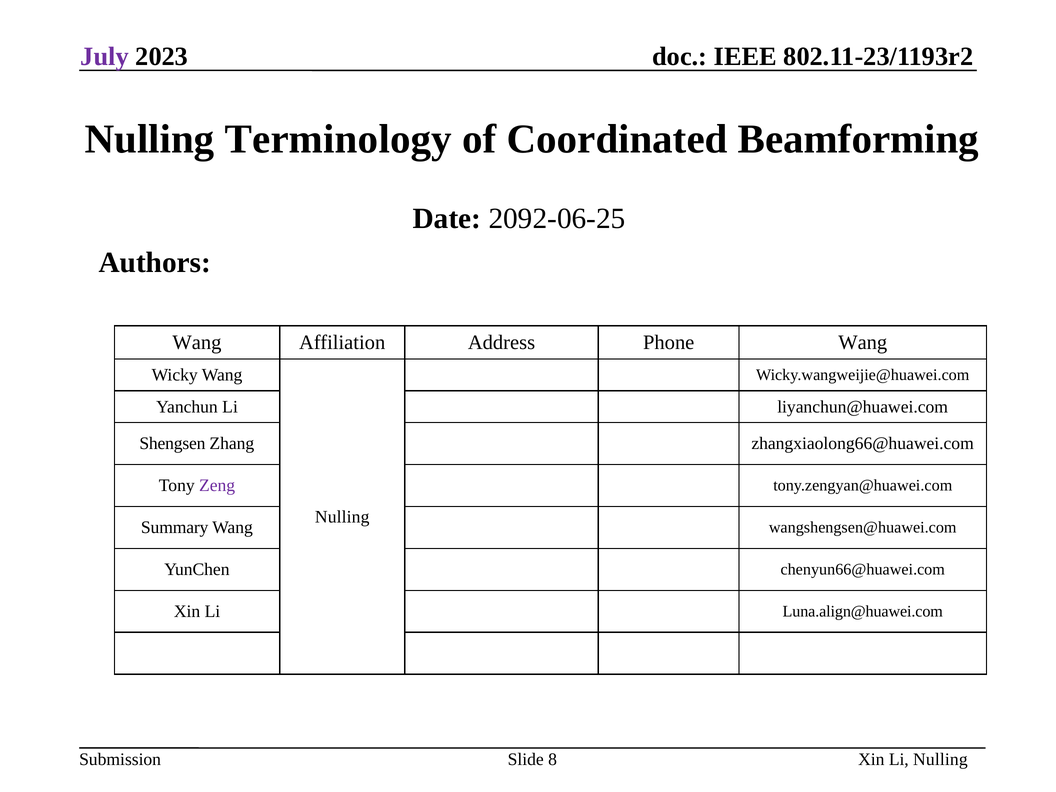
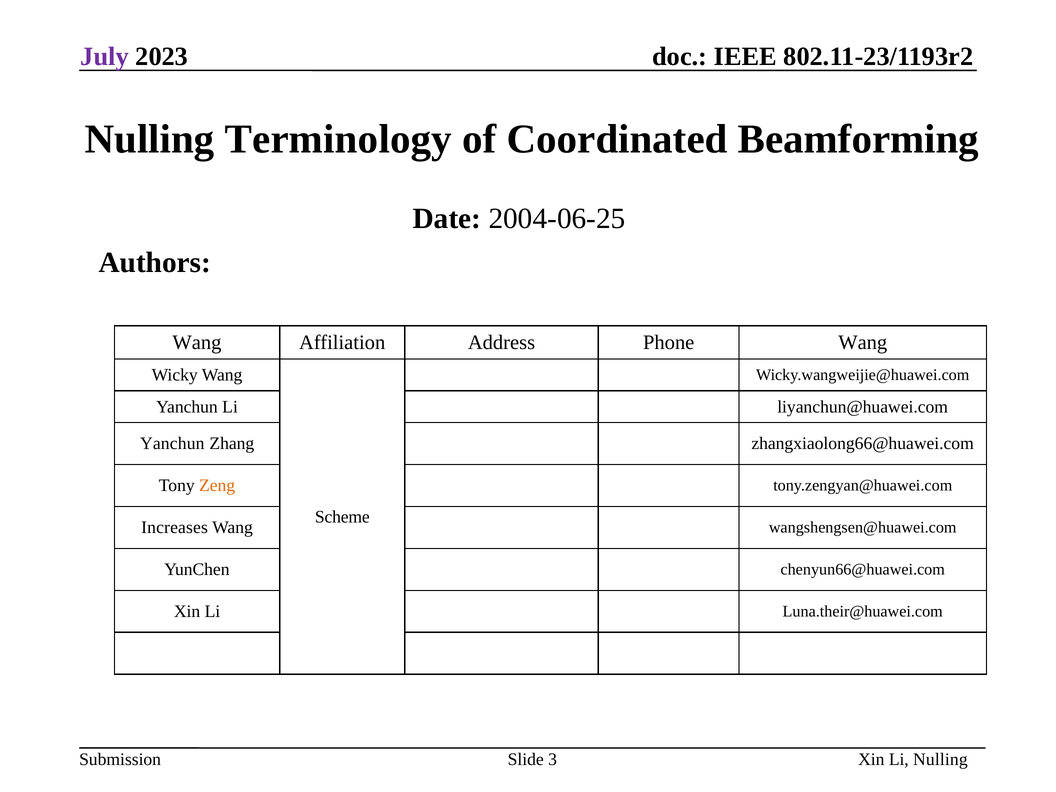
2092-06-25: 2092-06-25 -> 2004-06-25
Shengsen at (172, 444): Shengsen -> Yanchun
Zeng colour: purple -> orange
Nulling at (342, 517): Nulling -> Scheme
Summary: Summary -> Increases
Luna.align@huawei.com: Luna.align@huawei.com -> Luna.their@huawei.com
8: 8 -> 3
